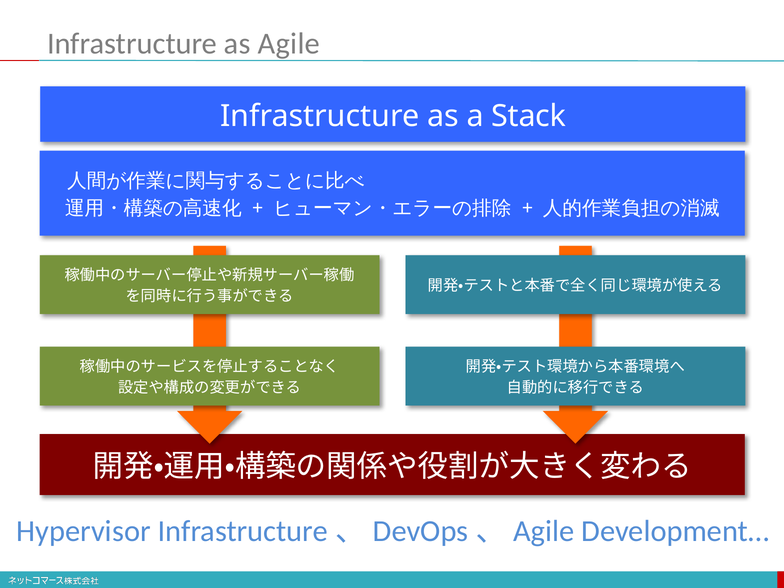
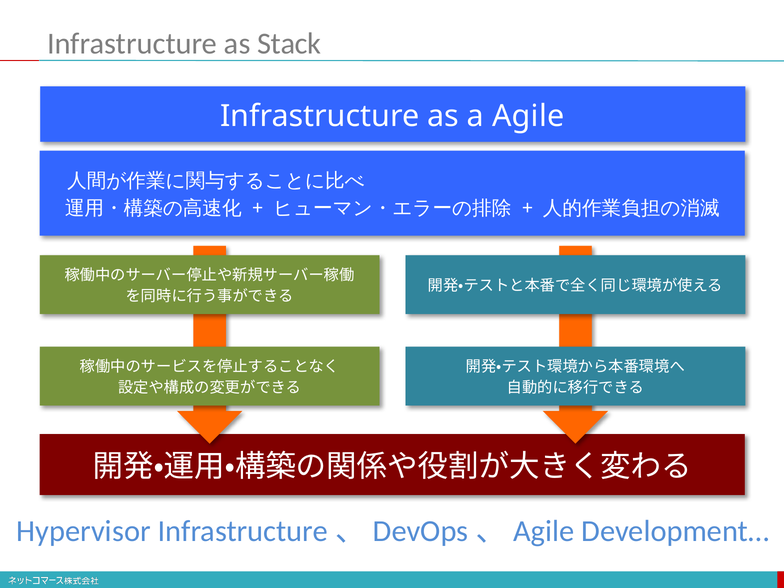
Agile: Agile -> Stack
Stack: Stack -> Agile
